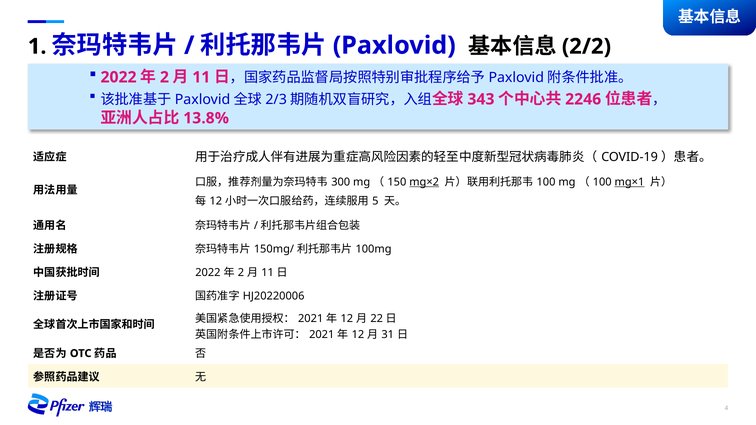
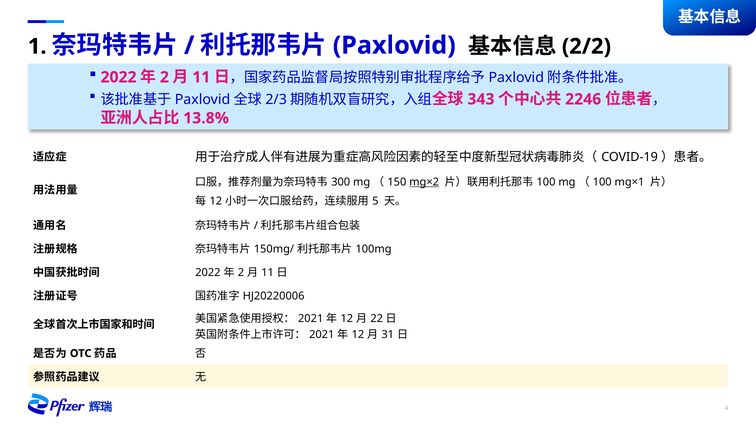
mg×1 underline: present -> none
